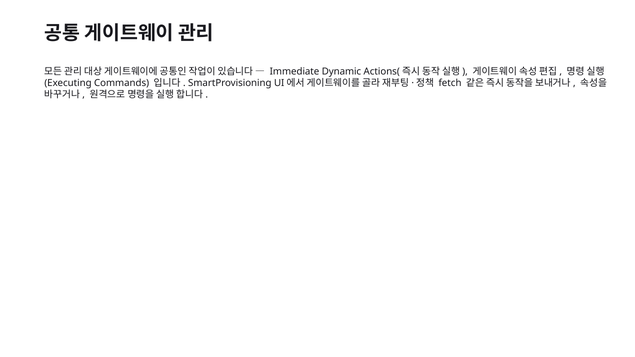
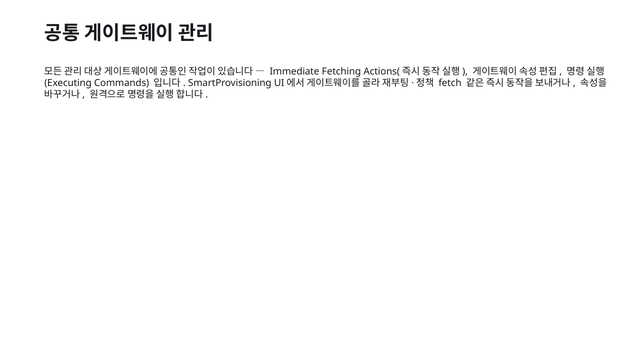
Dynamic: Dynamic -> Fetching
